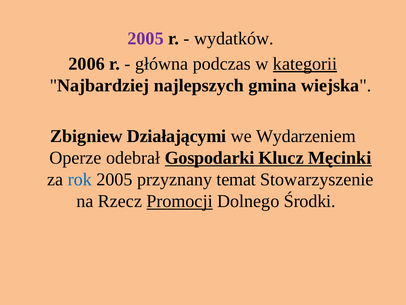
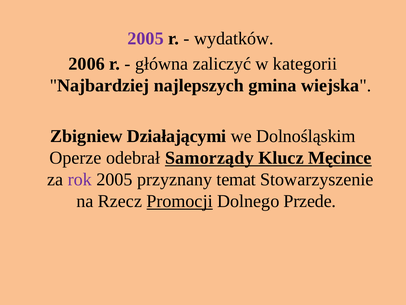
podczas: podczas -> zaliczyć
kategorii underline: present -> none
Wydarzeniem: Wydarzeniem -> Dolnośląskim
Gospodarki: Gospodarki -> Samorządy
Męcinki: Męcinki -> Męcince
rok colour: blue -> purple
Środki: Środki -> Przede
